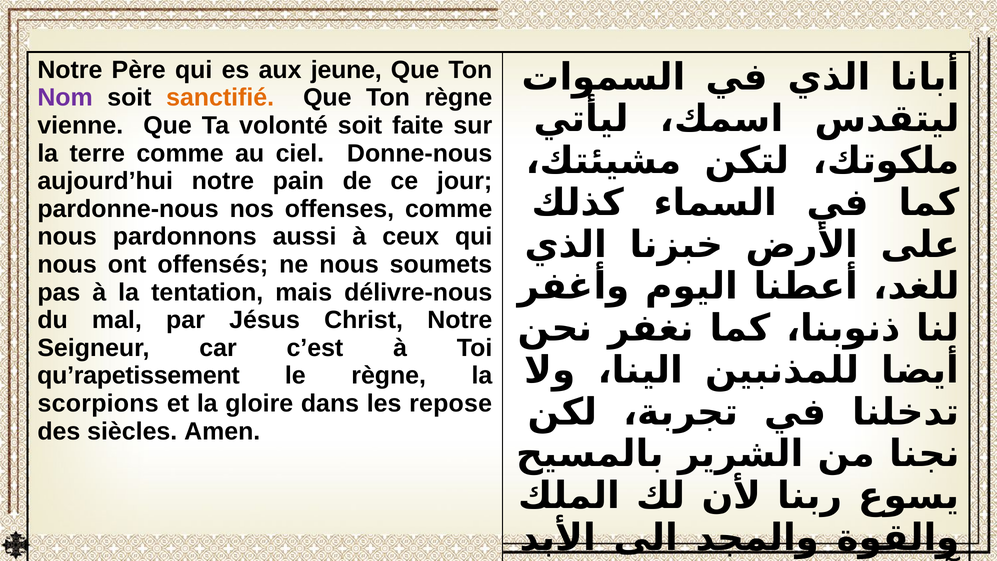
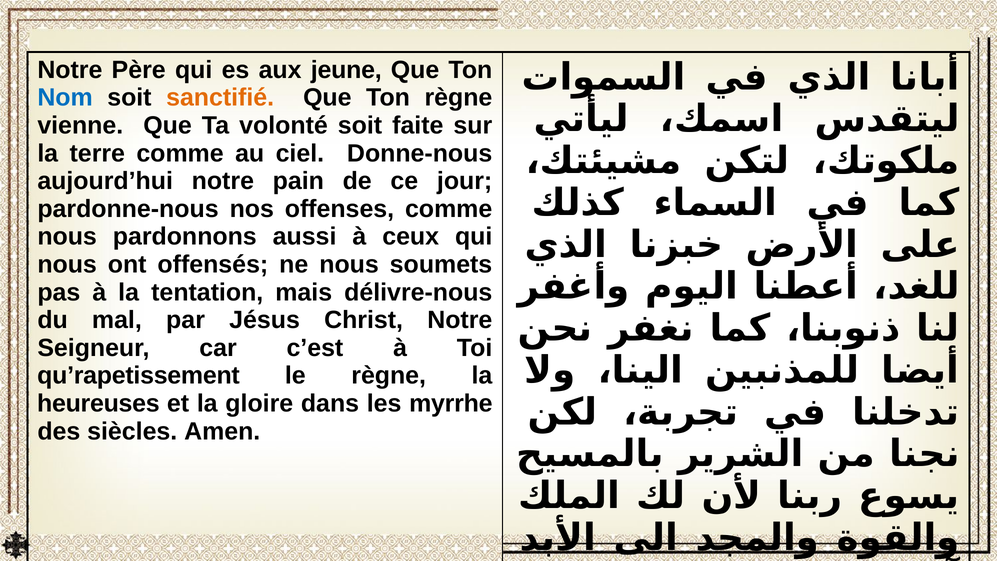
Nom colour: purple -> blue
scorpions: scorpions -> heureuses
repose: repose -> myrrhe
